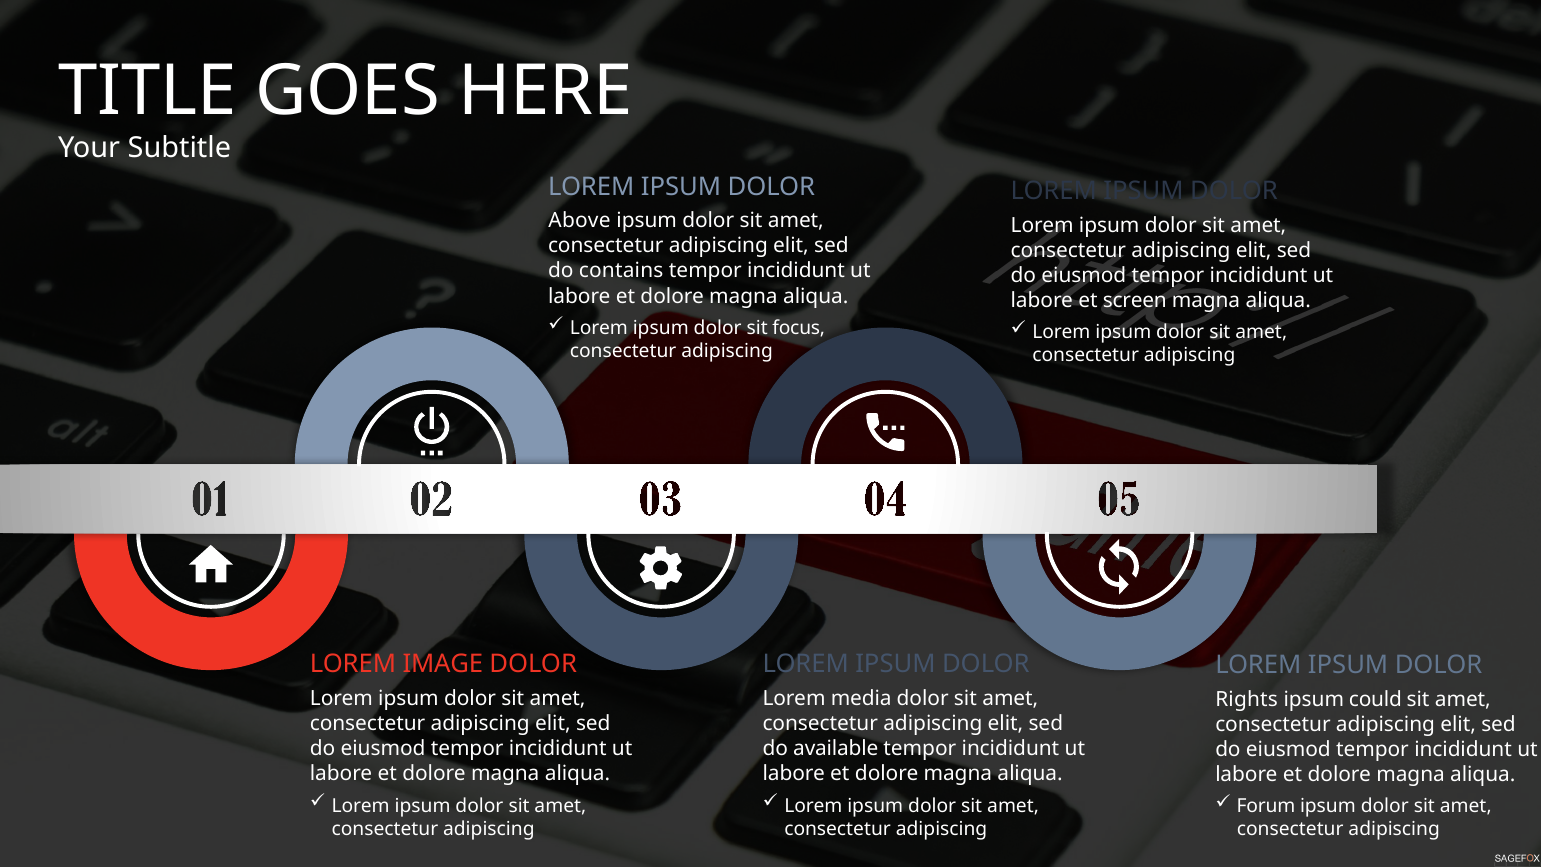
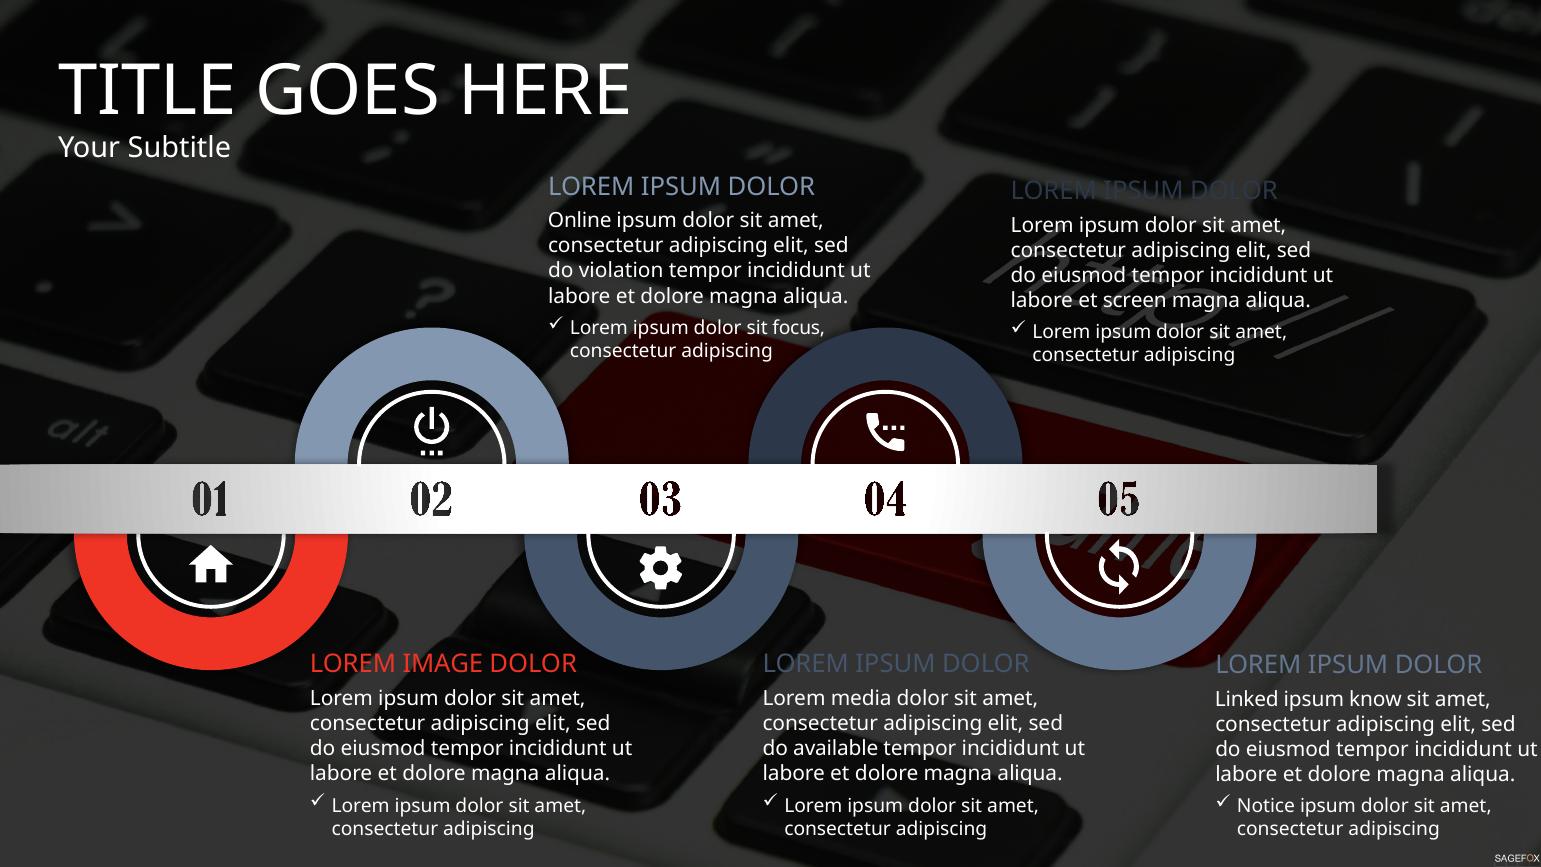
Above: Above -> Online
contains: contains -> violation
Rights: Rights -> Linked
could: could -> know
Forum: Forum -> Notice
